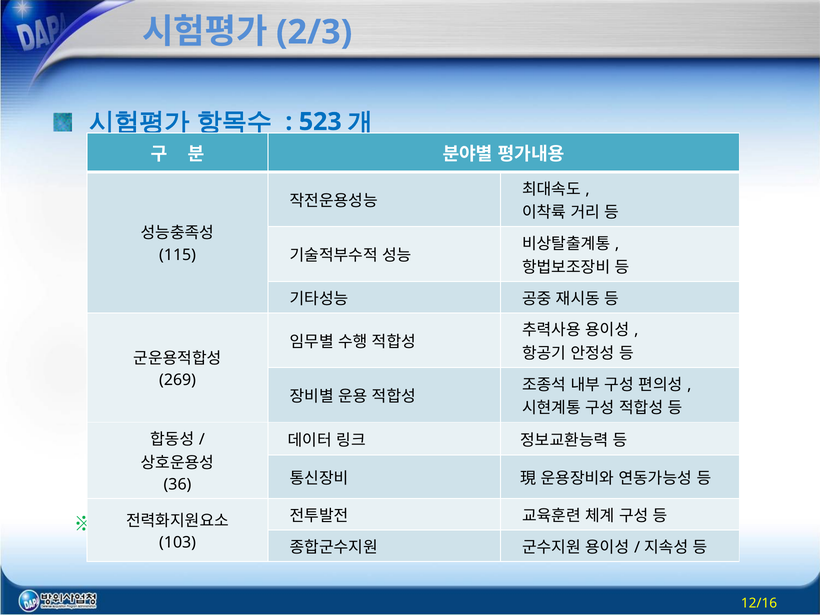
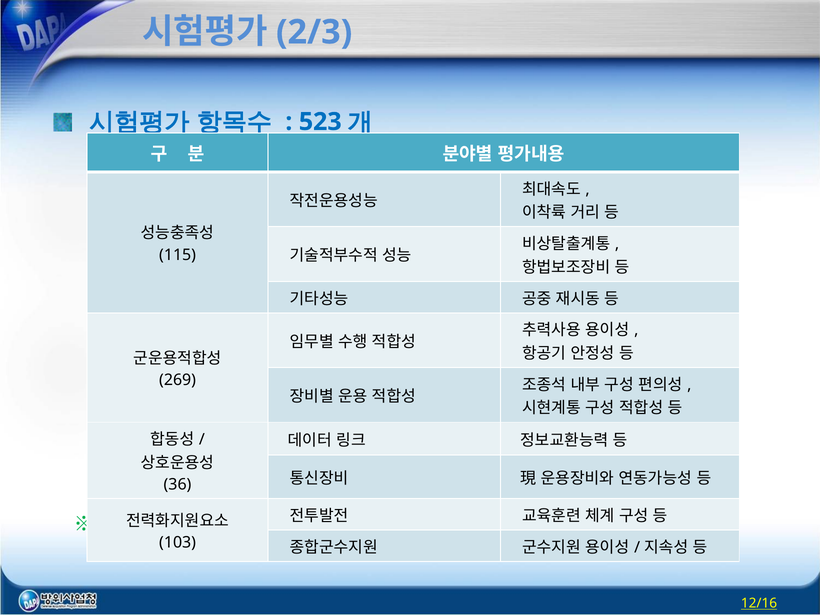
12/16 underline: none -> present
